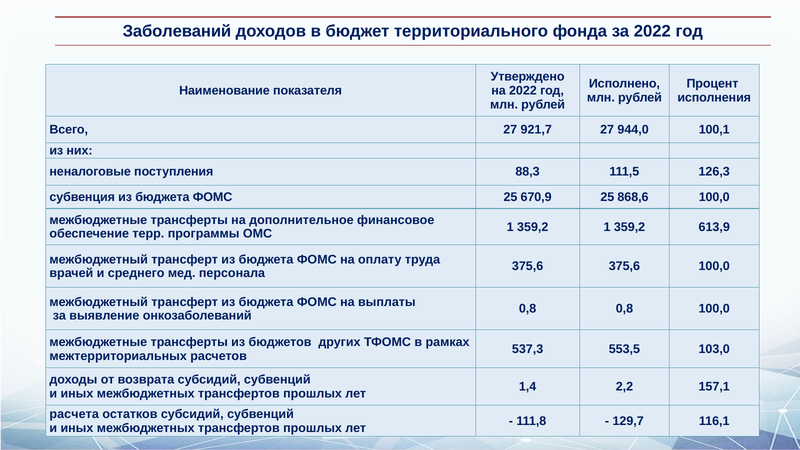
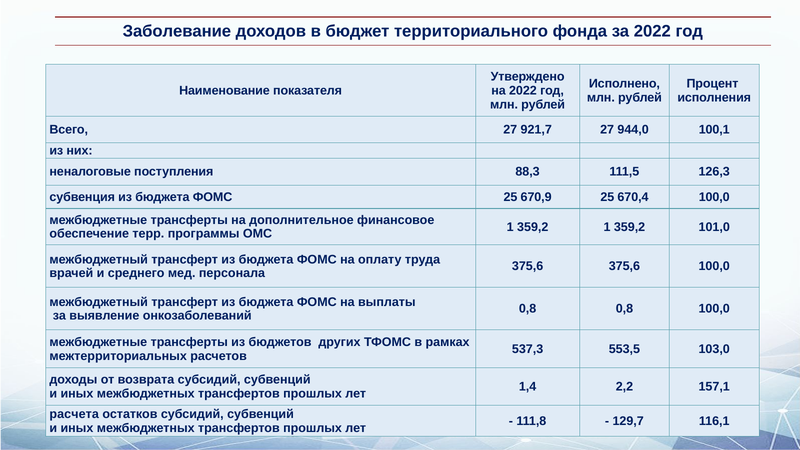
Заболеваний: Заболеваний -> Заболевание
868,6: 868,6 -> 670,4
613,9: 613,9 -> 101,0
